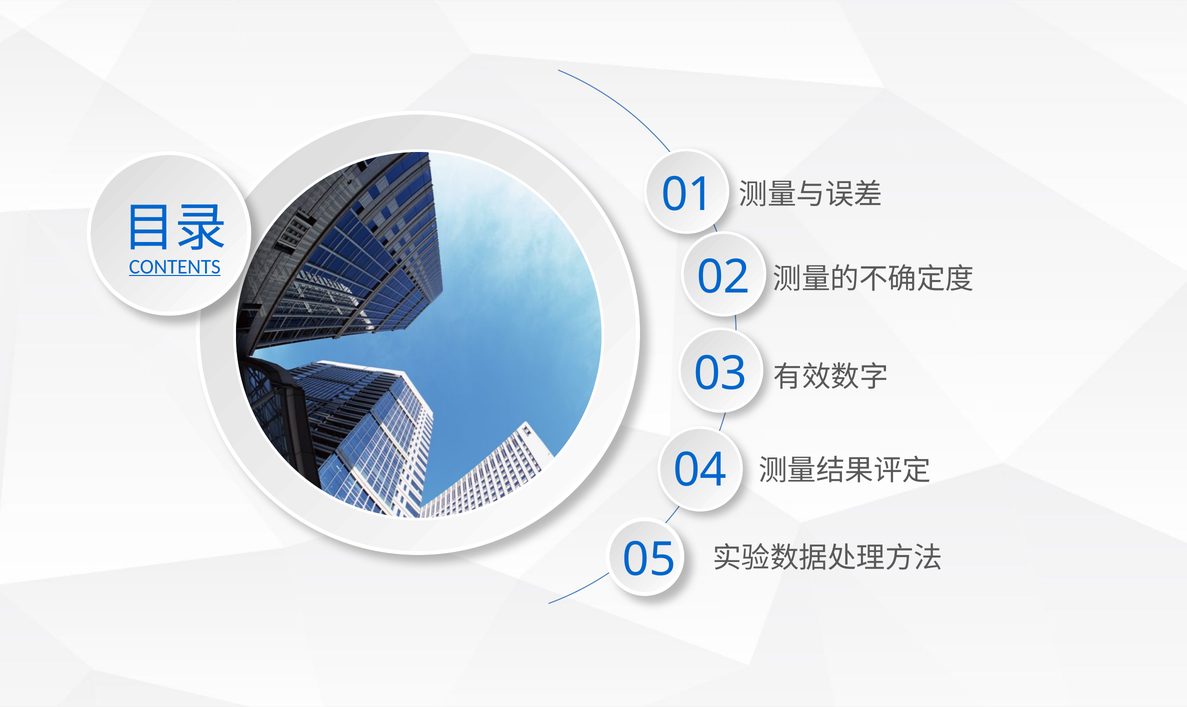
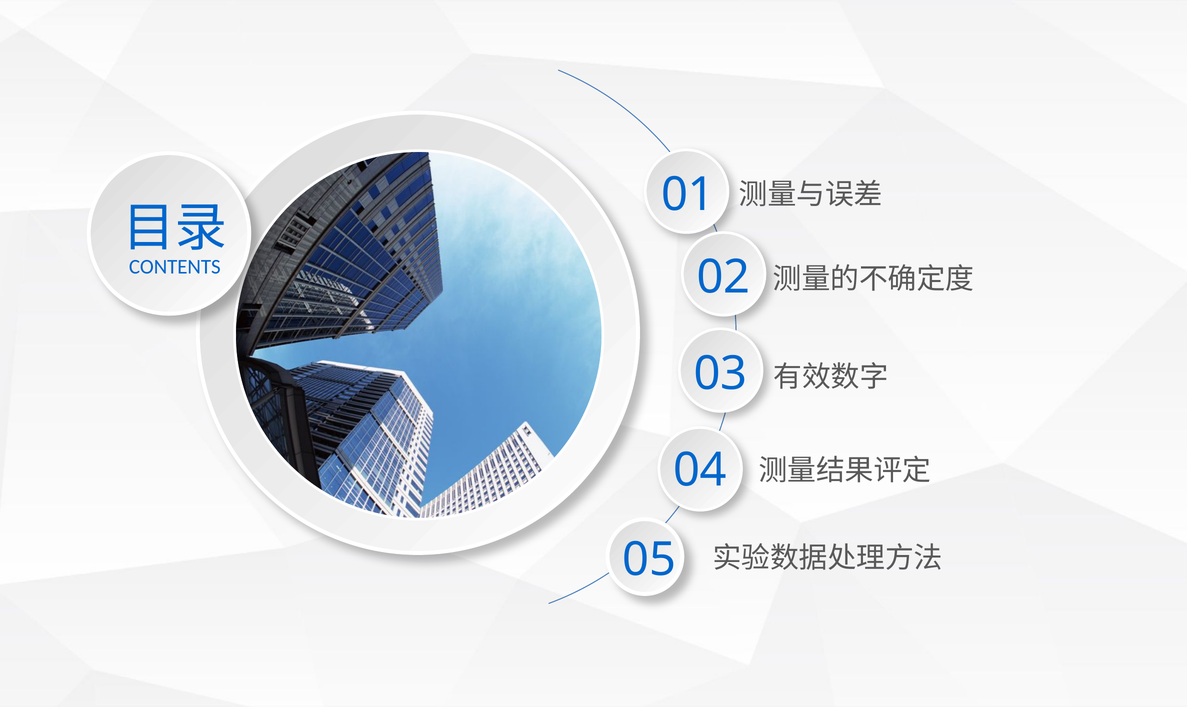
CONTENTS underline: present -> none
